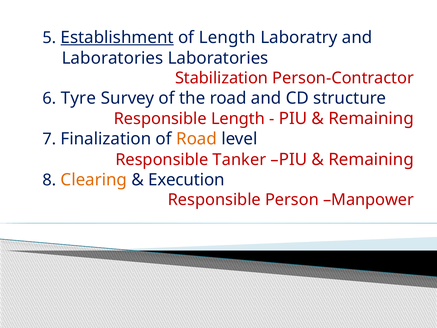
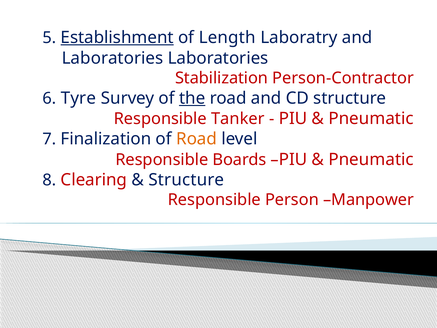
the underline: none -> present
Responsible Length: Length -> Tanker
Remaining at (371, 119): Remaining -> Pneumatic
Tanker: Tanker -> Boards
Remaining at (371, 159): Remaining -> Pneumatic
Clearing colour: orange -> red
Execution at (186, 180): Execution -> Structure
